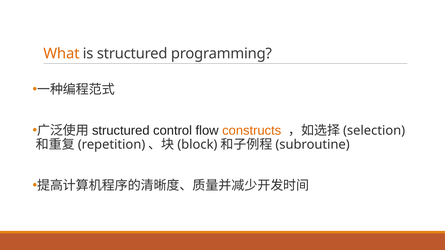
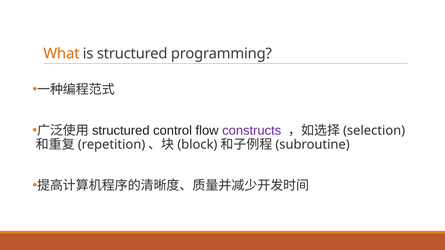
constructs colour: orange -> purple
